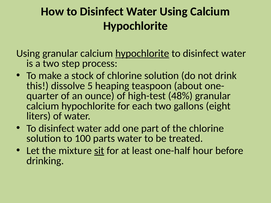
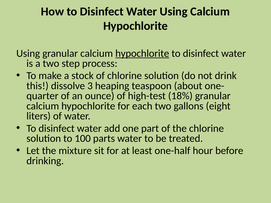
5: 5 -> 3
48%: 48% -> 18%
sit underline: present -> none
